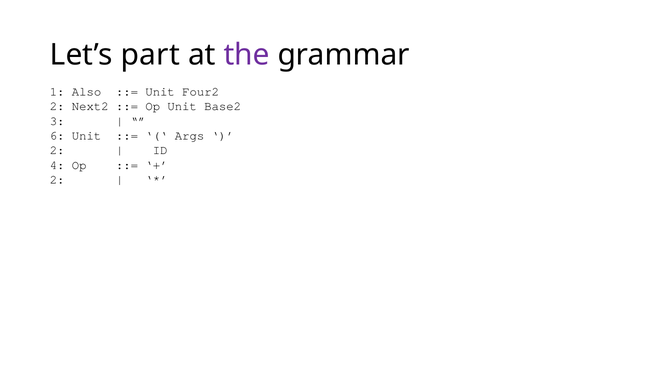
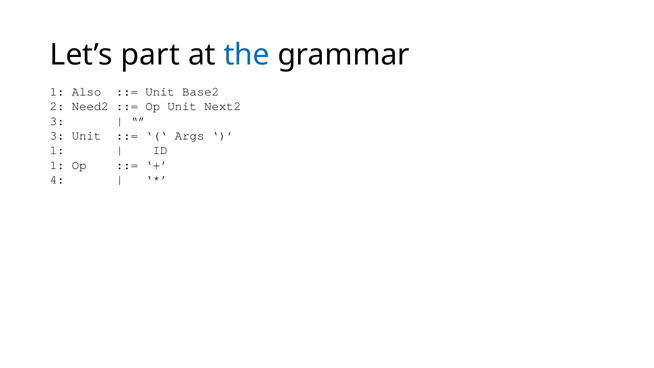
the colour: purple -> blue
Four2: Four2 -> Base2
Next2: Next2 -> Need2
Base2: Base2 -> Next2
6 at (57, 136): 6 -> 3
2 at (57, 150): 2 -> 1
4 at (57, 165): 4 -> 1
2 at (57, 180): 2 -> 4
